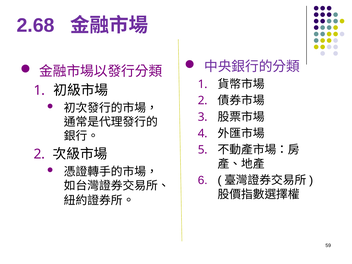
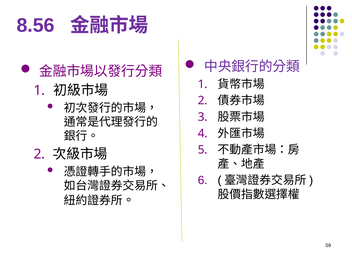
2.68: 2.68 -> 8.56
